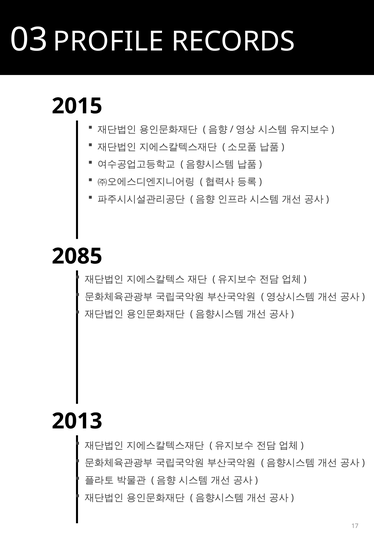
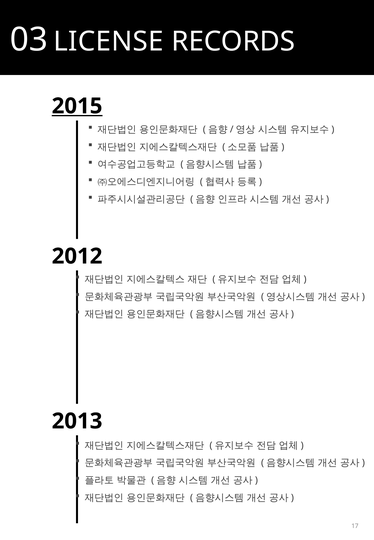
PROFILE: PROFILE -> LICENSE
2015 underline: none -> present
2085: 2085 -> 2012
